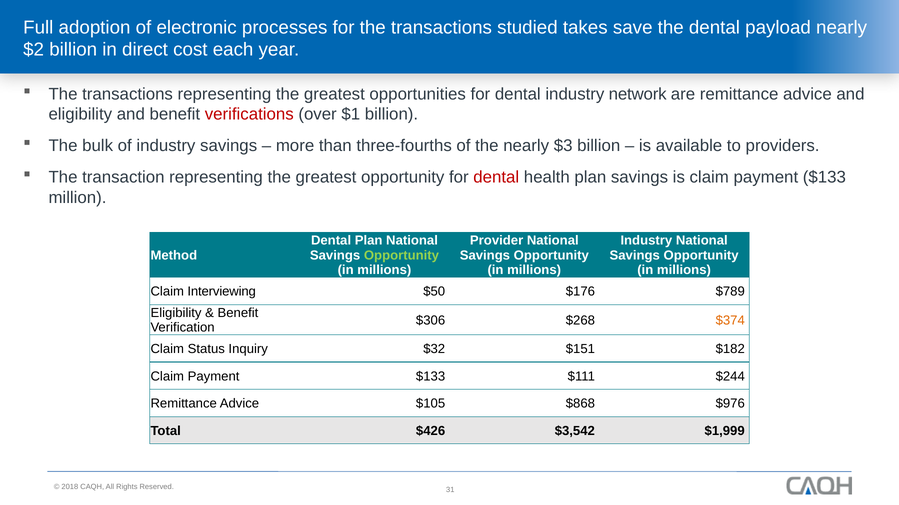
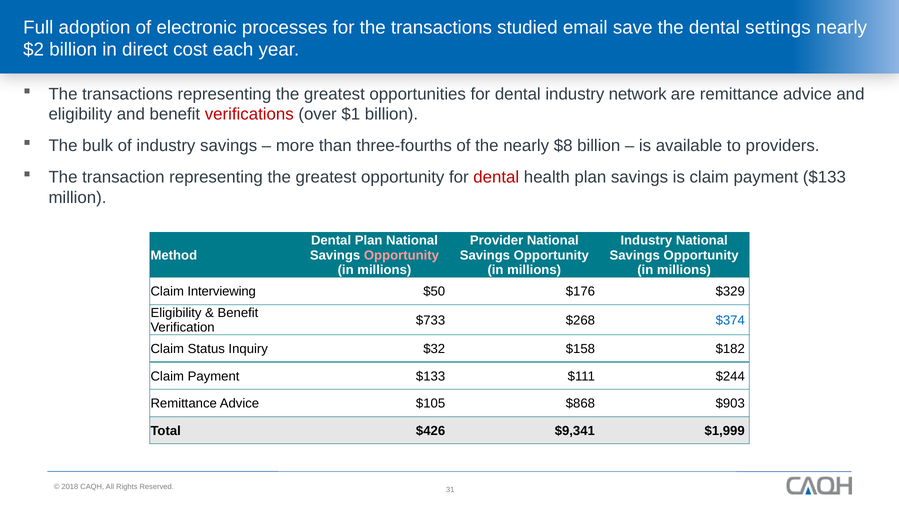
takes: takes -> email
payload: payload -> settings
$3: $3 -> $8
Opportunity at (401, 256) colour: light green -> pink
$789: $789 -> $329
$306: $306 -> $733
$374 colour: orange -> blue
$151: $151 -> $158
$976: $976 -> $903
$3,542: $3,542 -> $9,341
